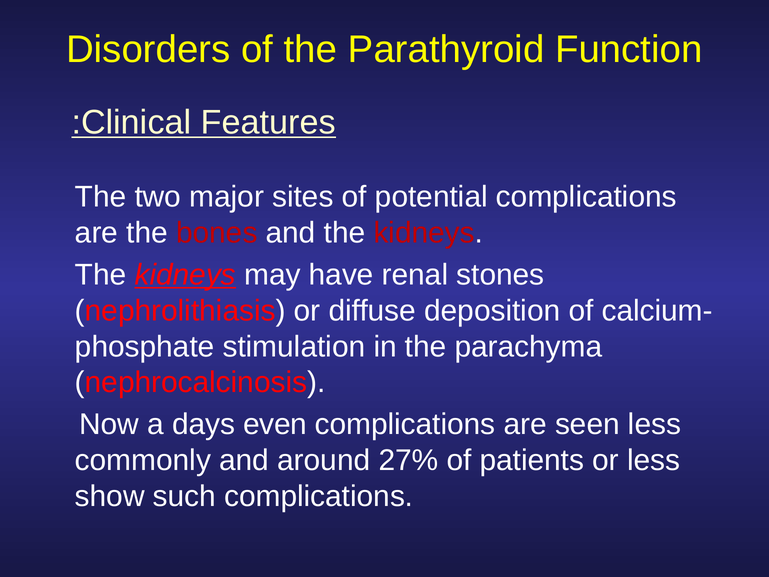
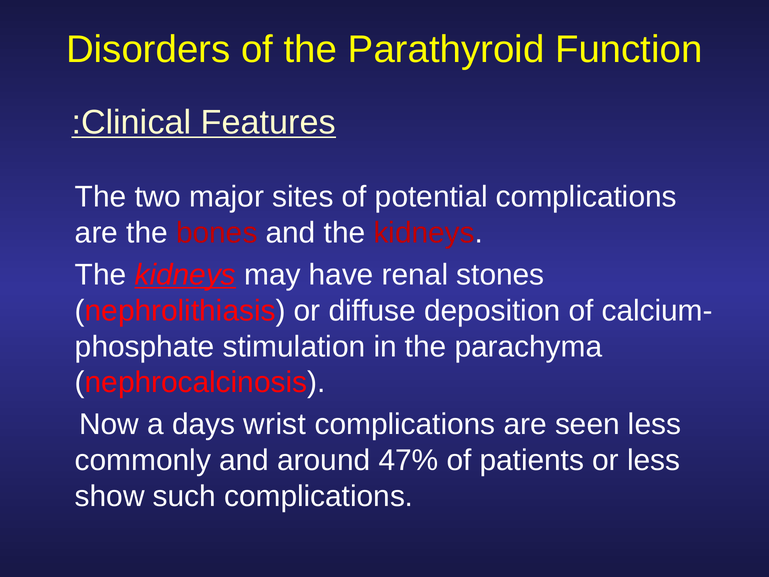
even: even -> wrist
27%: 27% -> 47%
